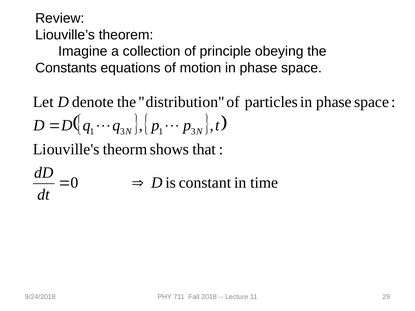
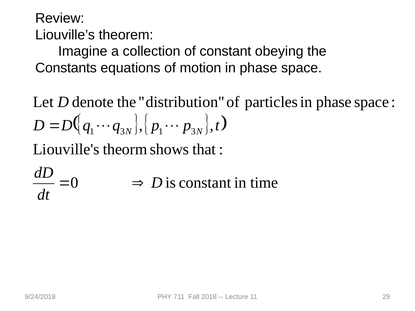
of principle: principle -> constant
